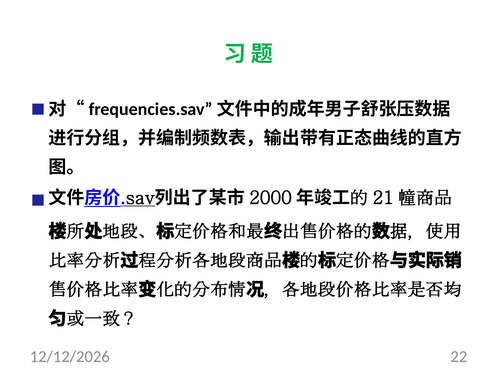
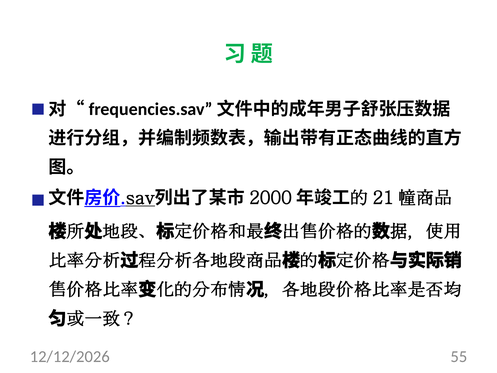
22: 22 -> 55
